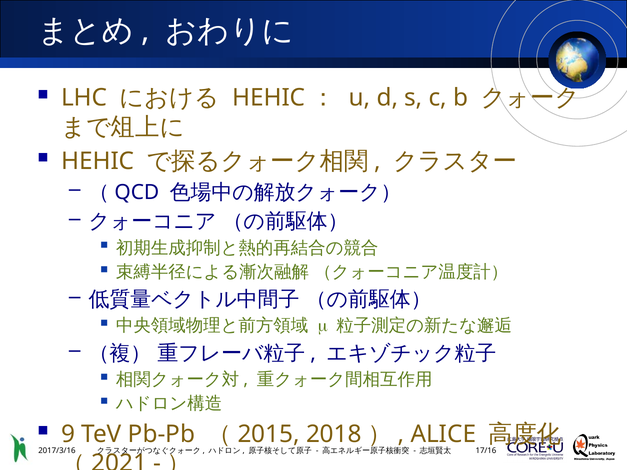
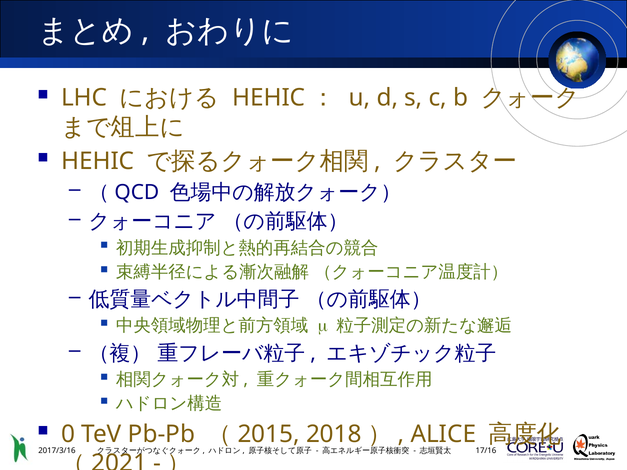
9: 9 -> 0
